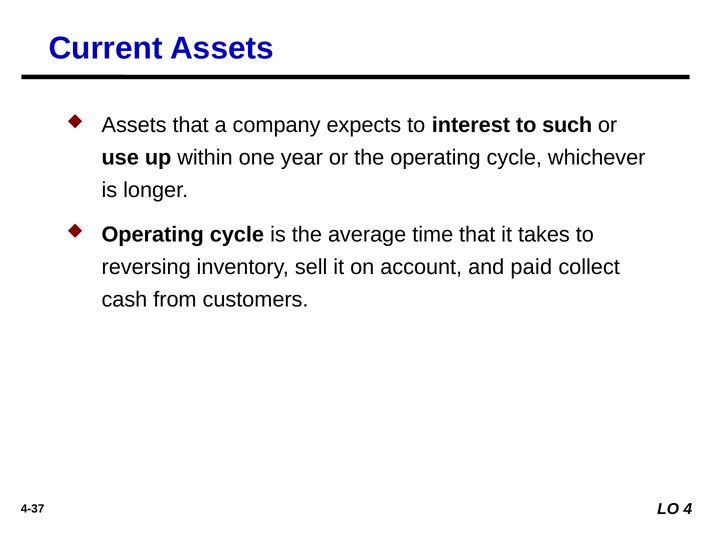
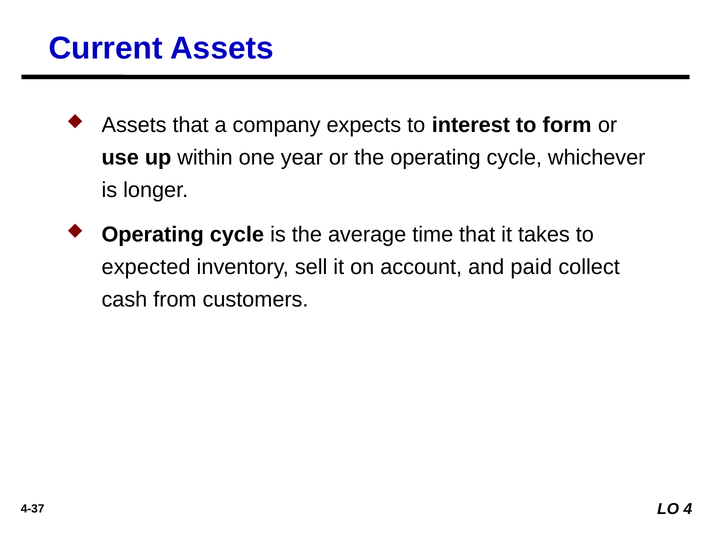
such: such -> form
reversing: reversing -> expected
